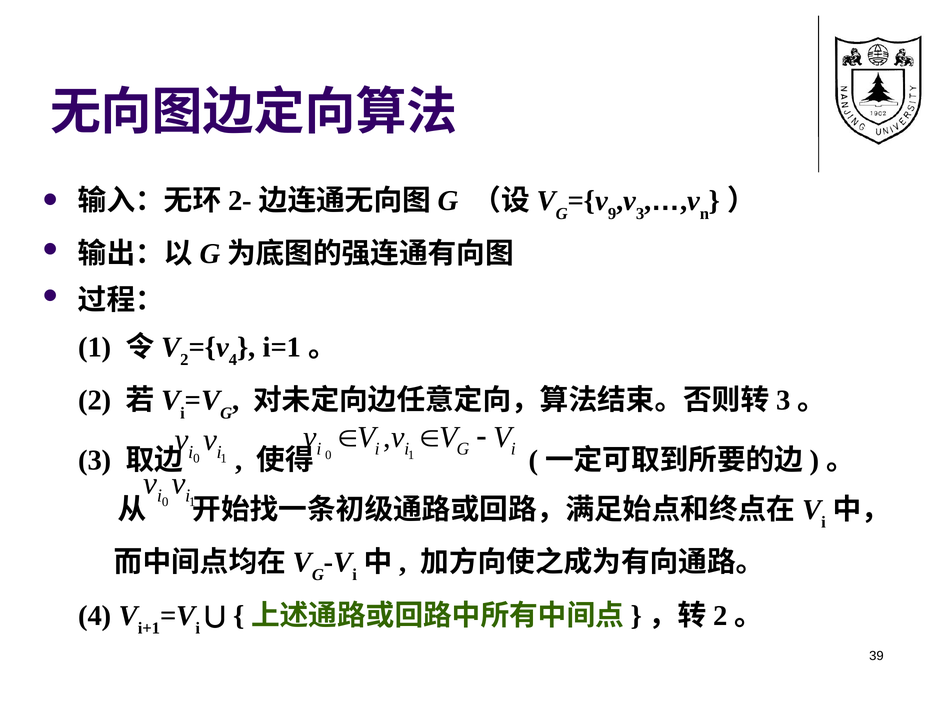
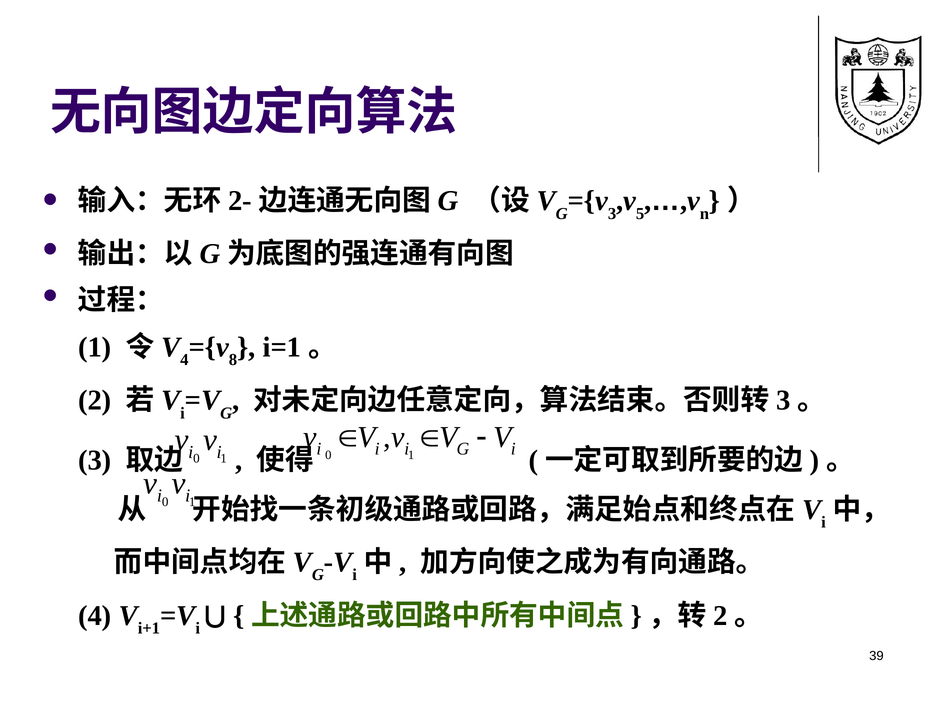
9 at (612, 214): 9 -> 3
3 at (640, 214): 3 -> 5
2 at (184, 360): 2 -> 4
4 at (233, 360): 4 -> 8
